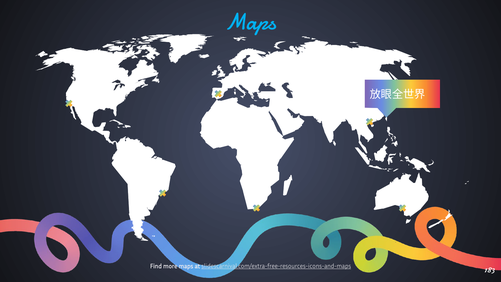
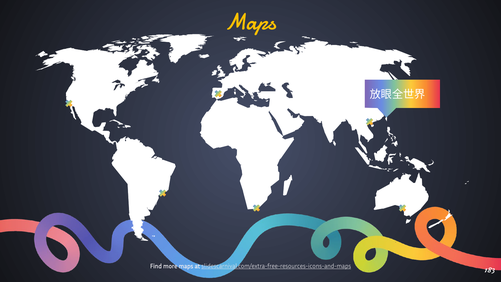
Maps at (250, 22) colour: light blue -> yellow
